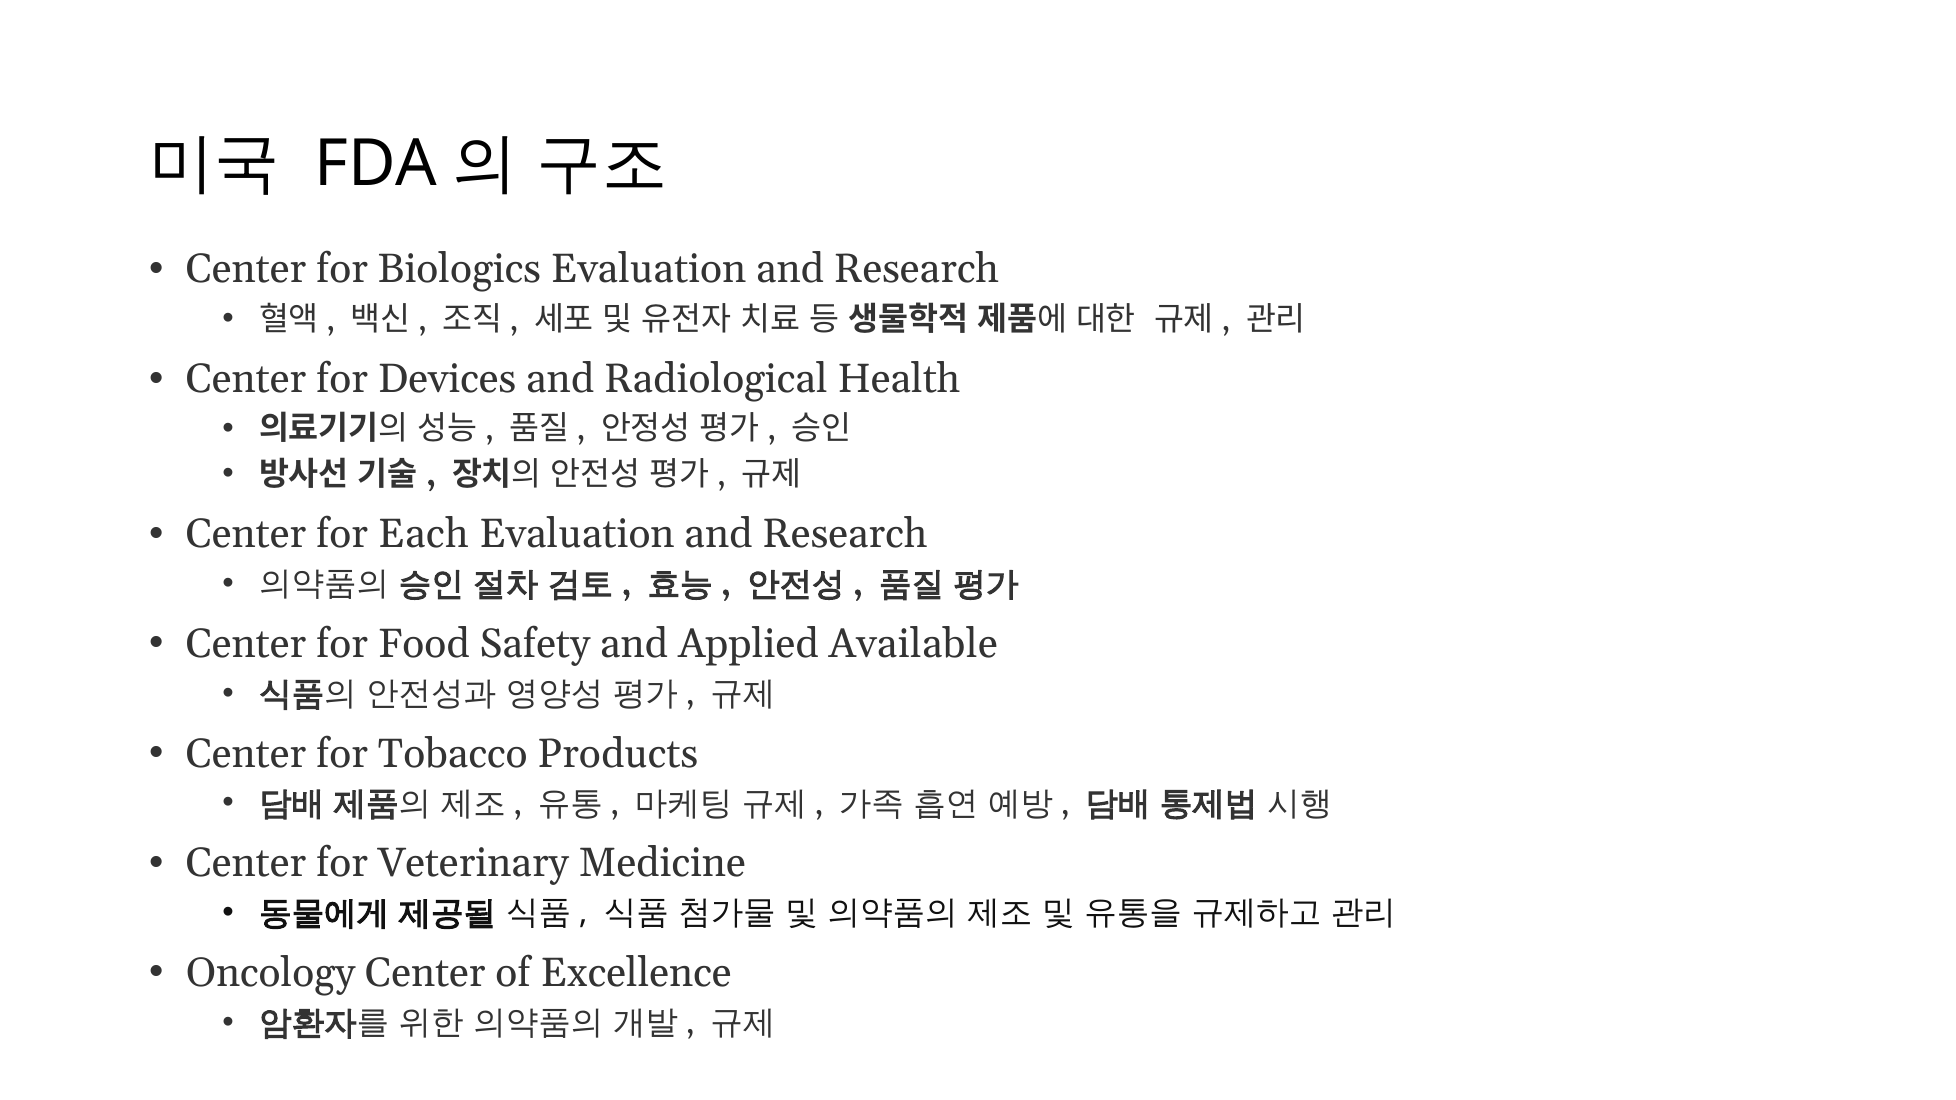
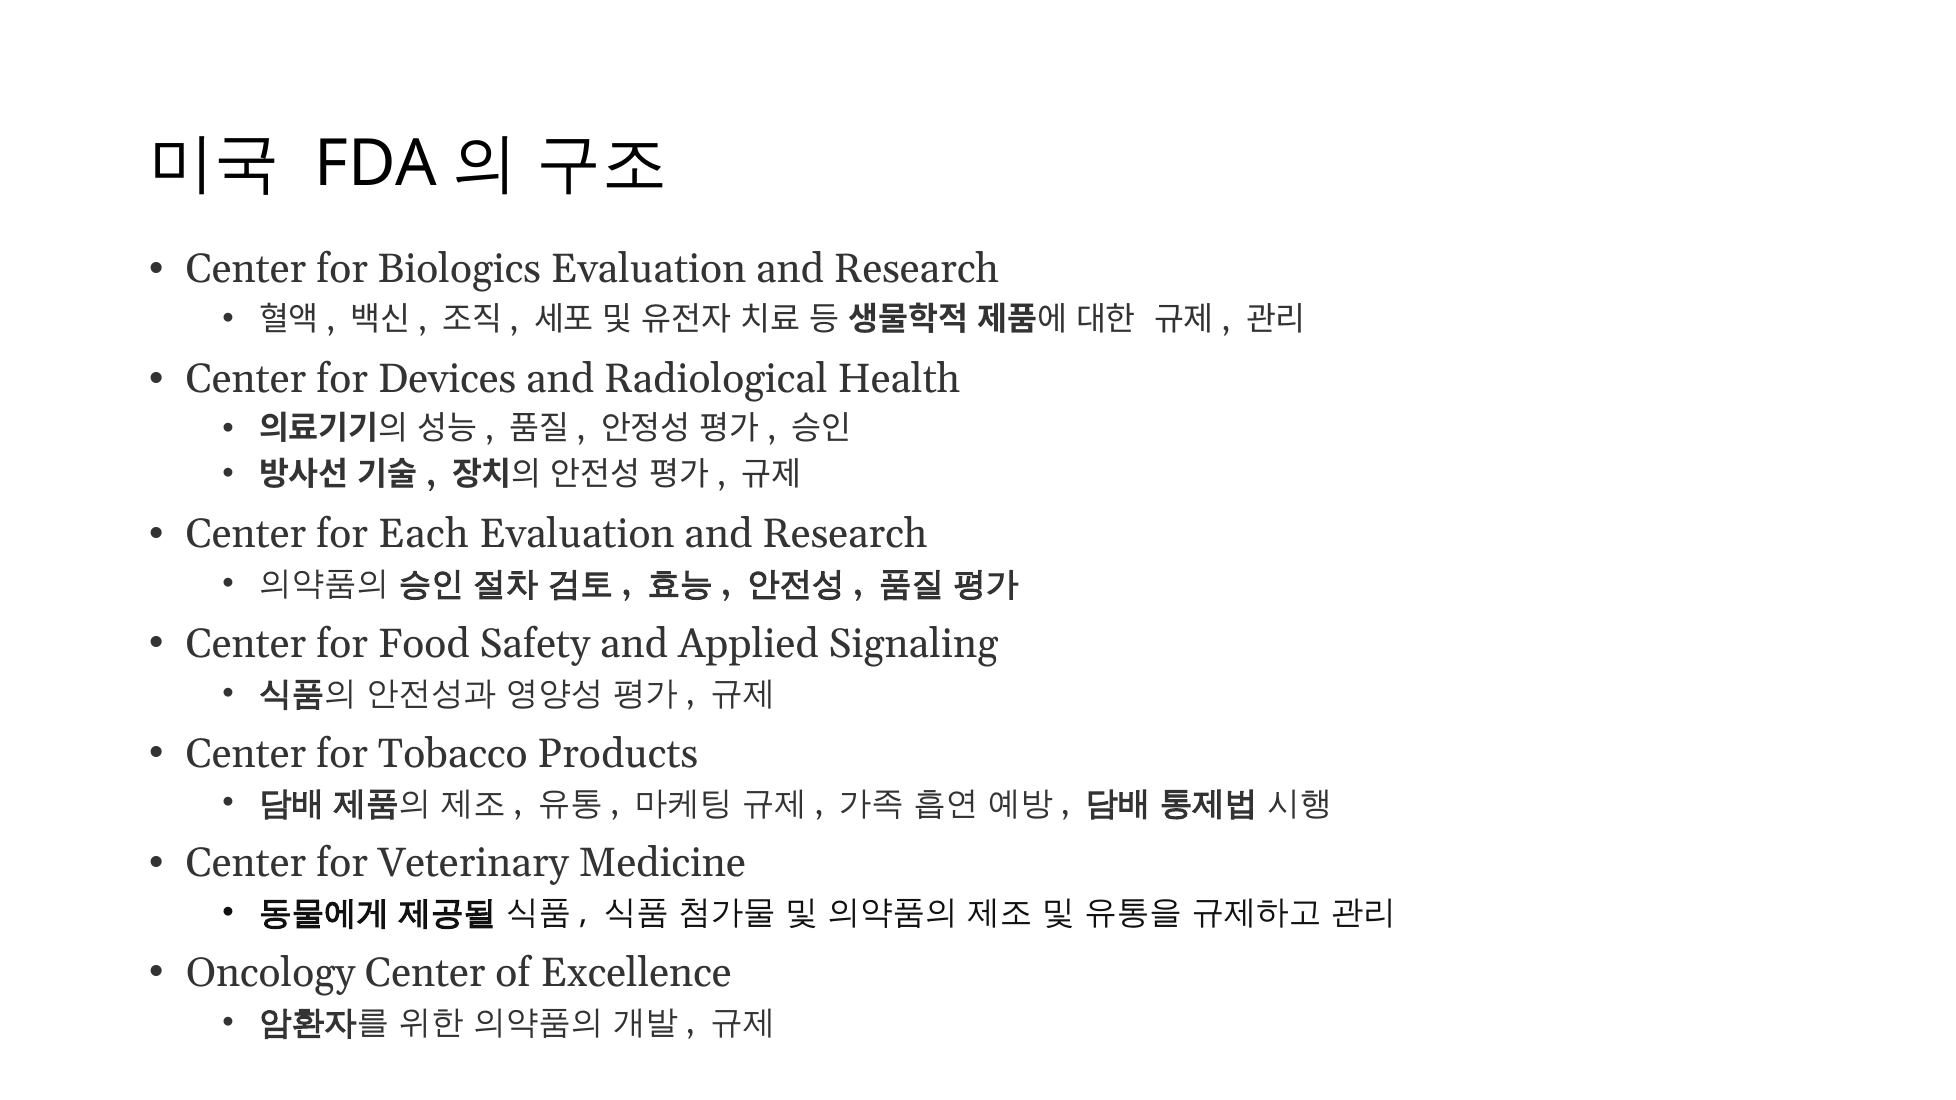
Available: Available -> Signaling
